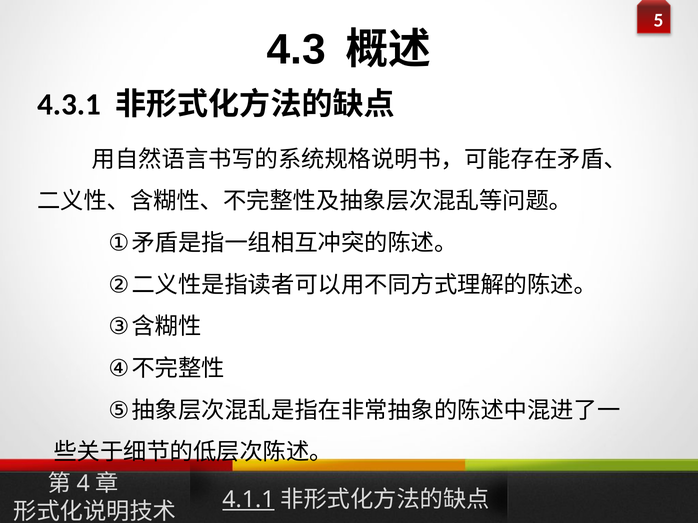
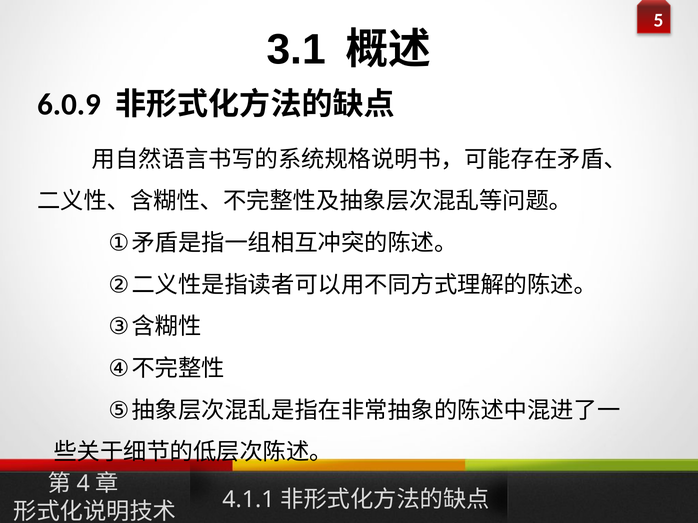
4.3: 4.3 -> 3.1
4.3.1: 4.3.1 -> 6.0.9
4.1.1 underline: present -> none
